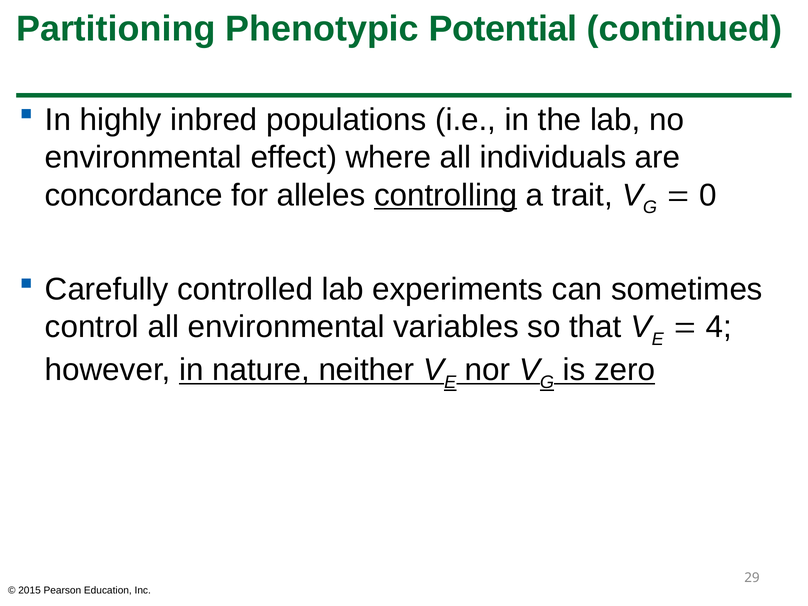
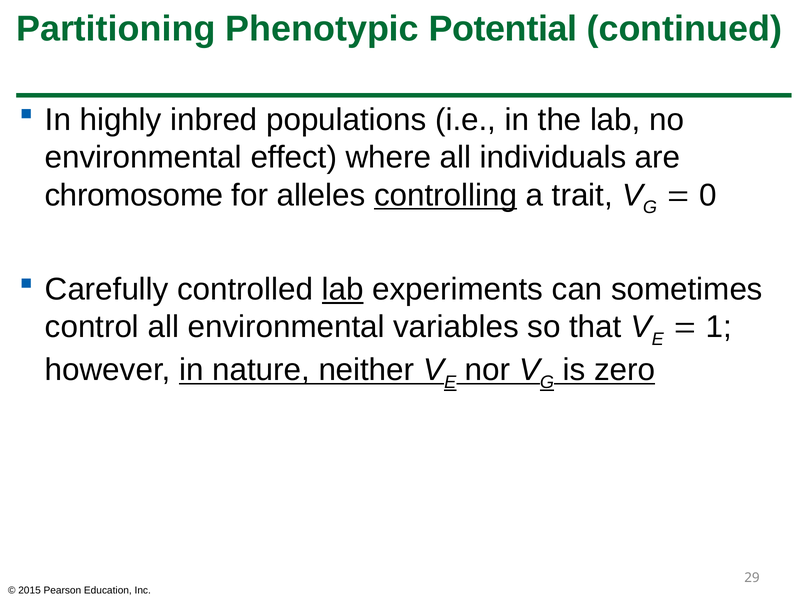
concordance: concordance -> chromosome
lab at (343, 289) underline: none -> present
4: 4 -> 1
